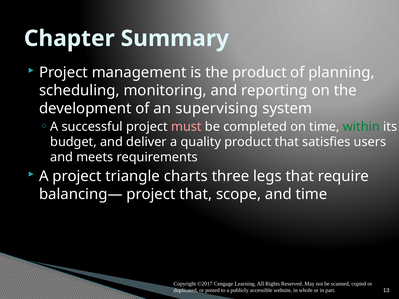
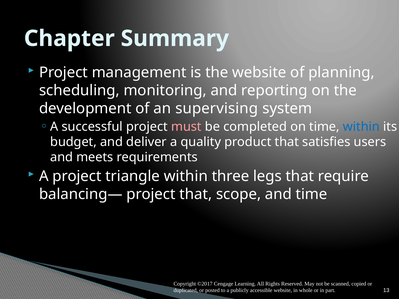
the product: product -> website
within at (361, 127) colour: green -> blue
triangle charts: charts -> within
